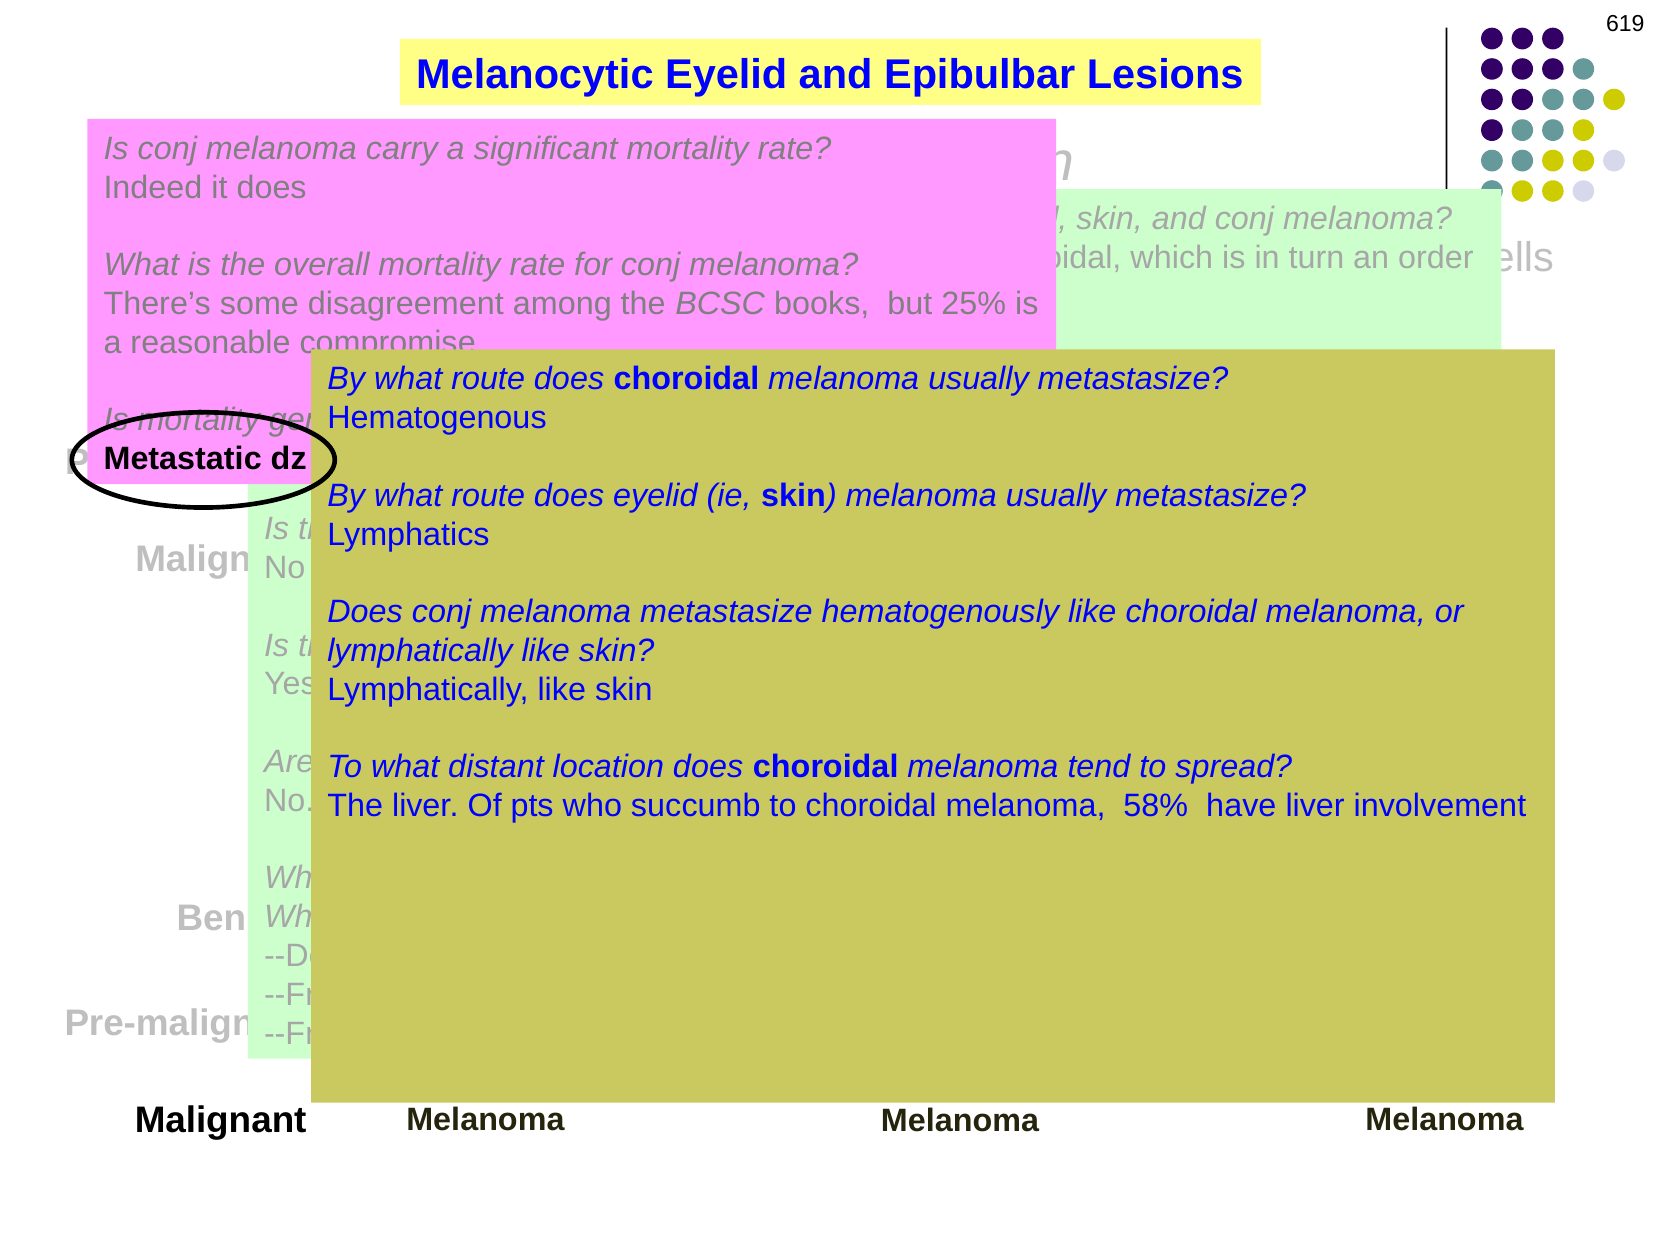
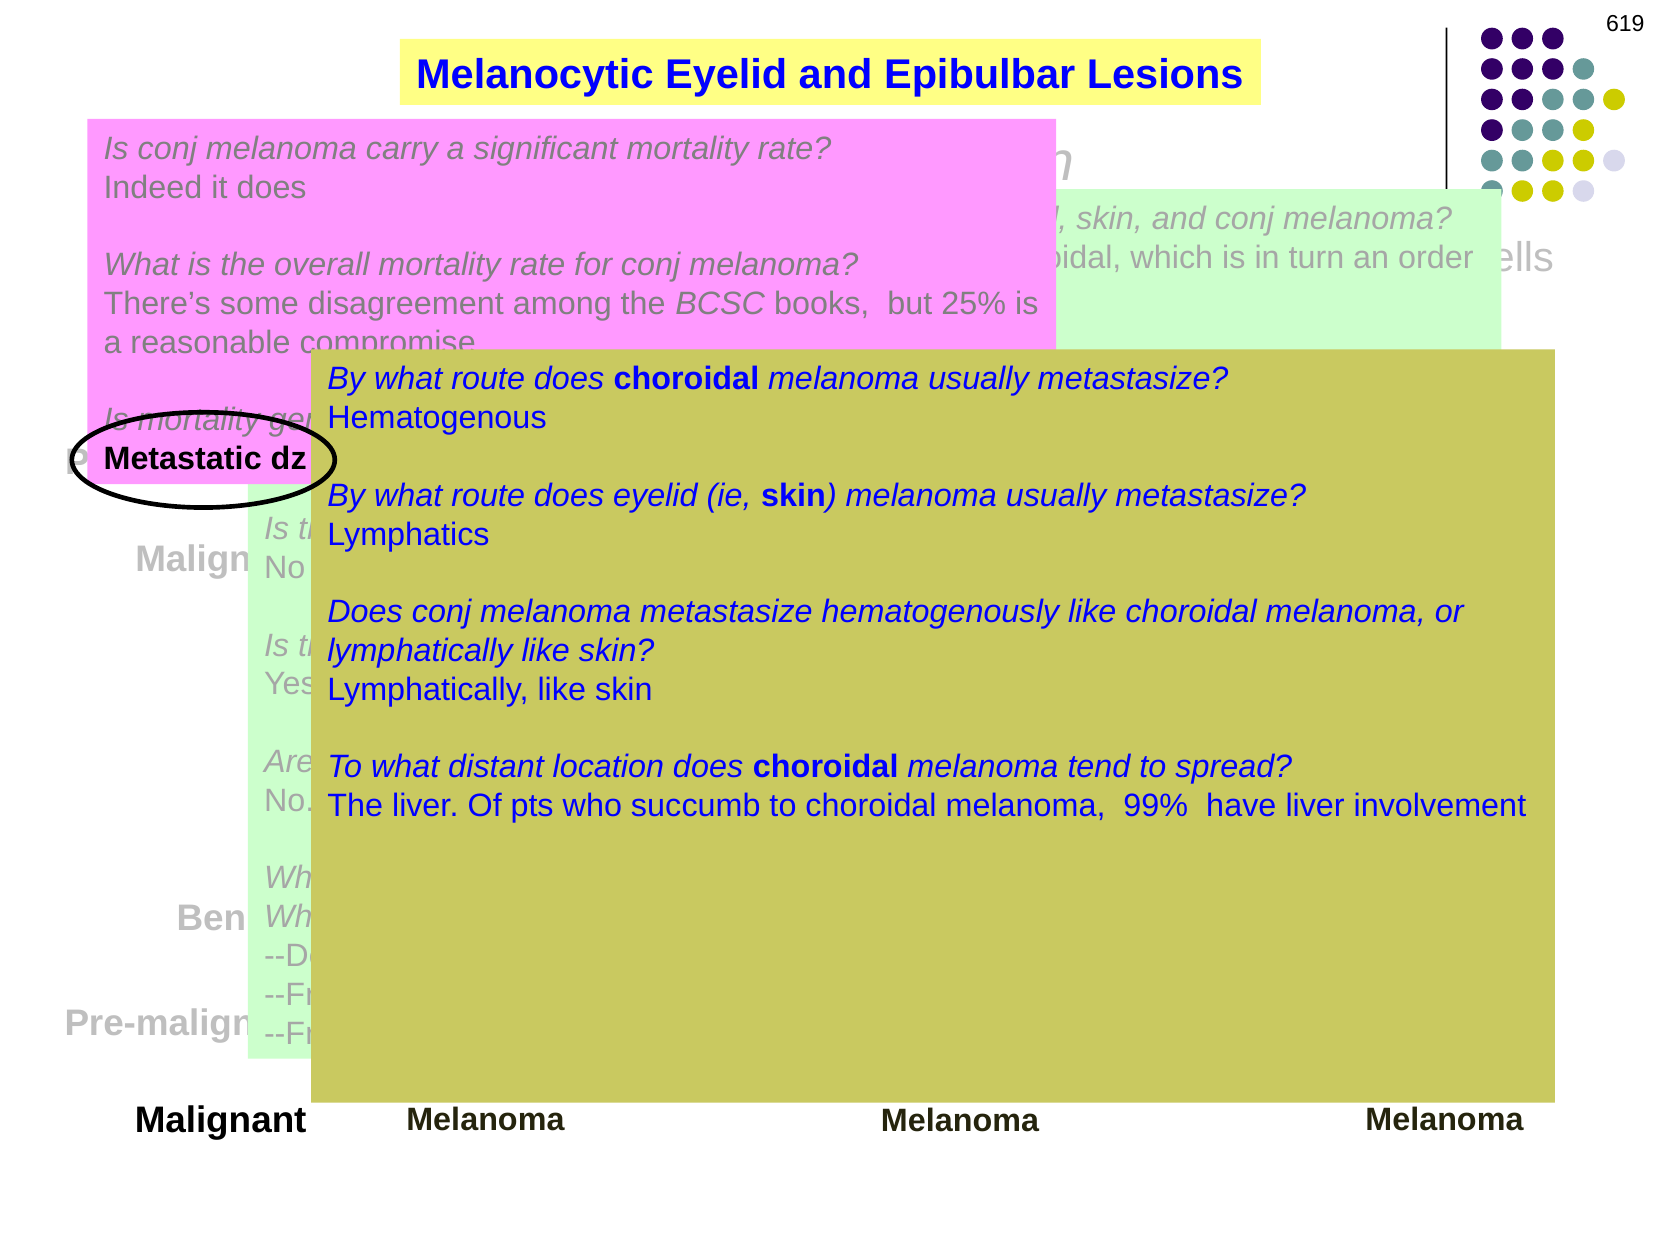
58%: 58% -> 99%
